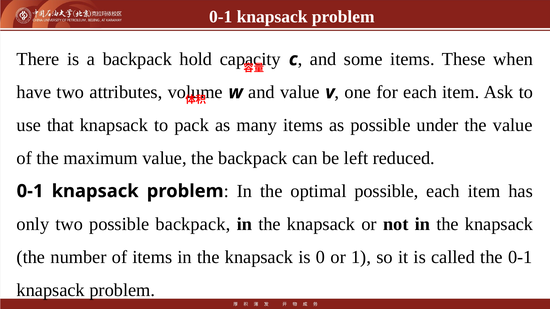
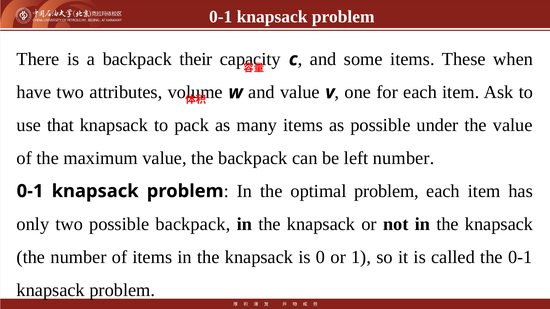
hold: hold -> their
left reduced: reduced -> number
optimal possible: possible -> problem
